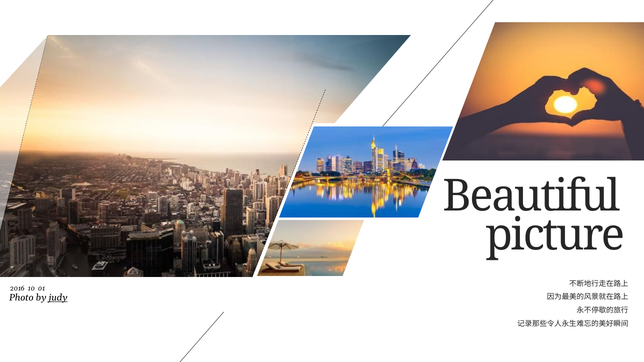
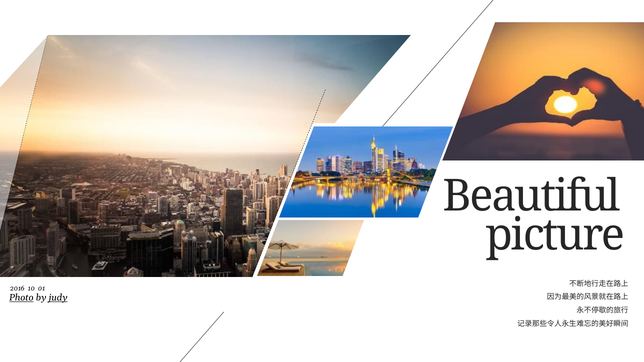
Photo underline: none -> present
